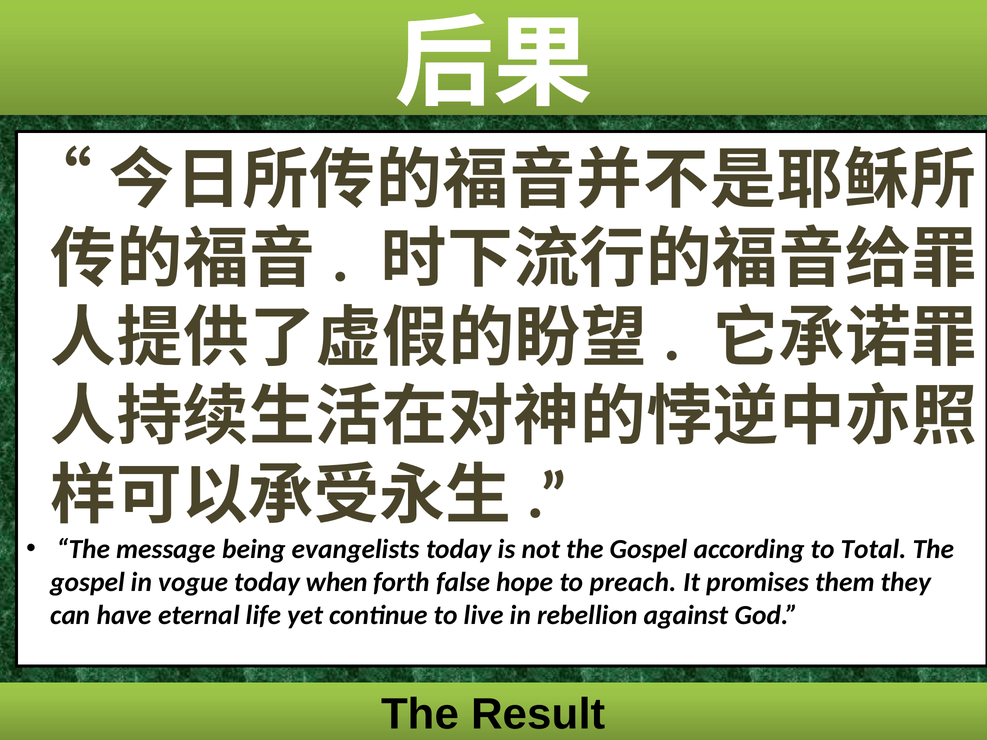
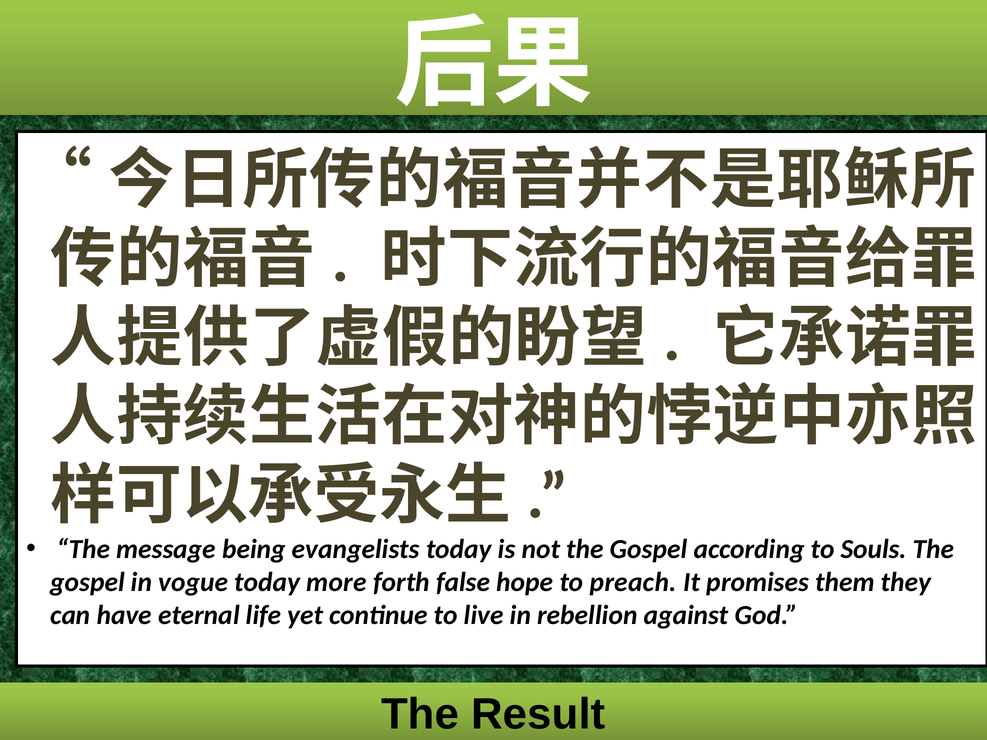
Total: Total -> Souls
when: when -> more
